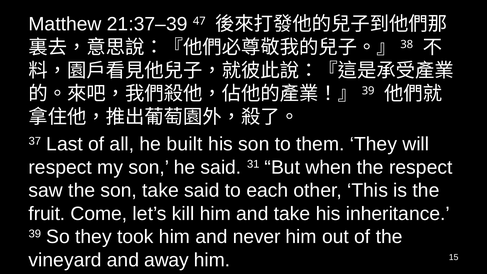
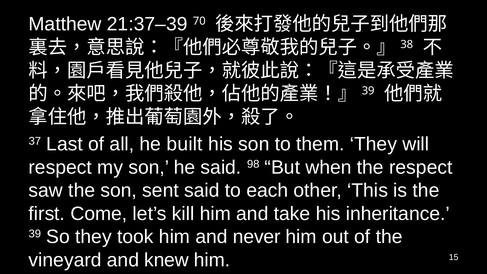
47: 47 -> 70
31: 31 -> 98
son take: take -> sent
fruit: fruit -> first
away: away -> knew
